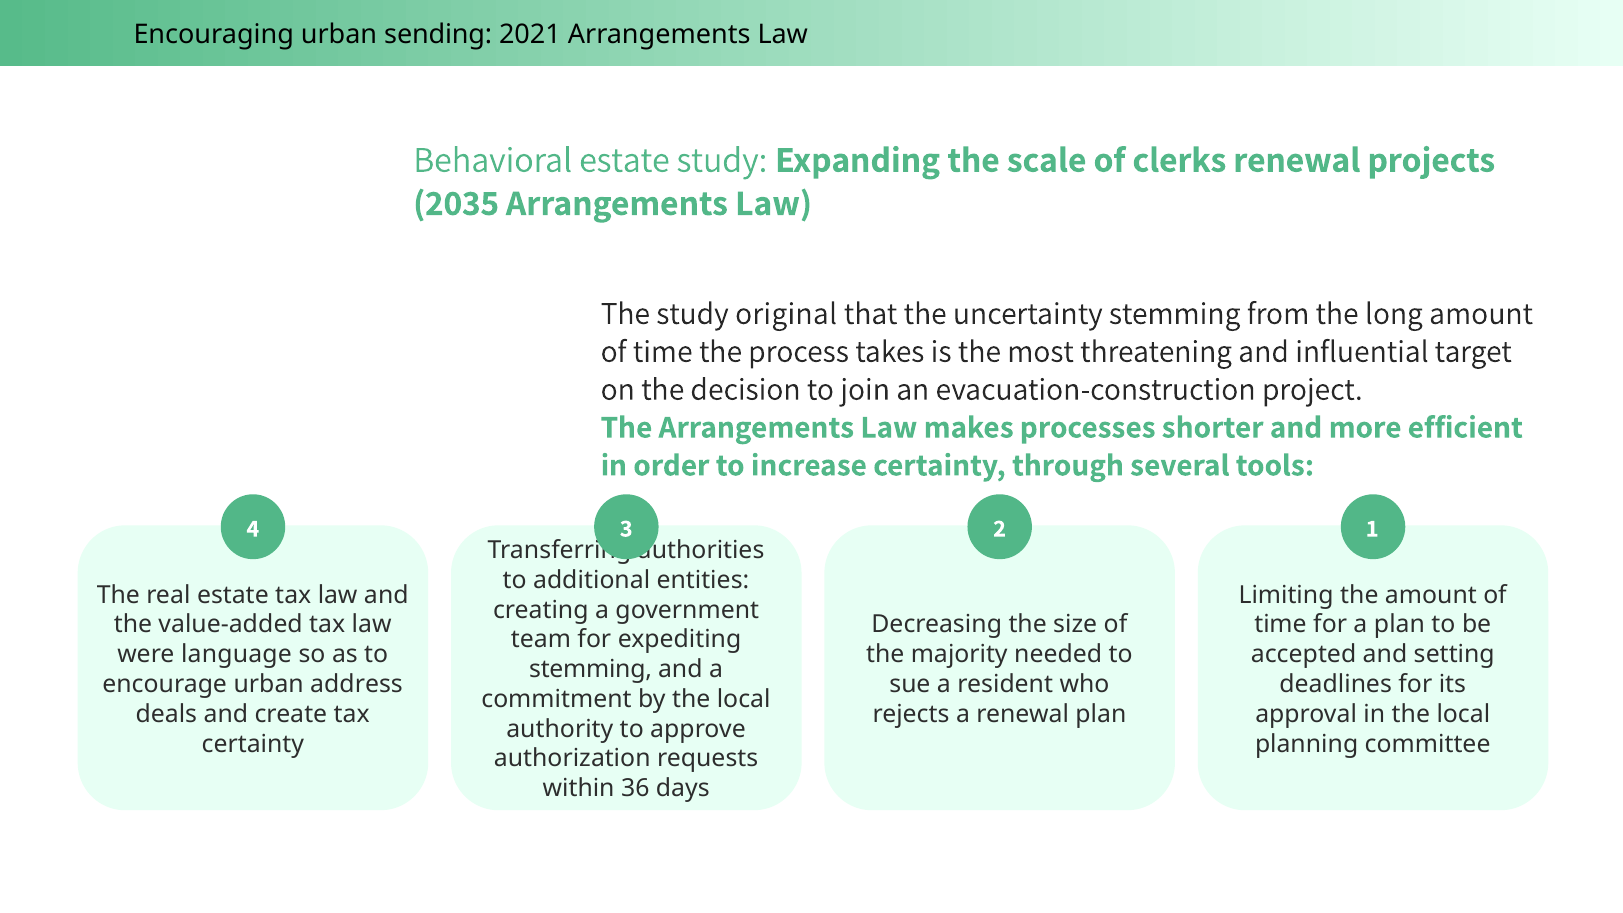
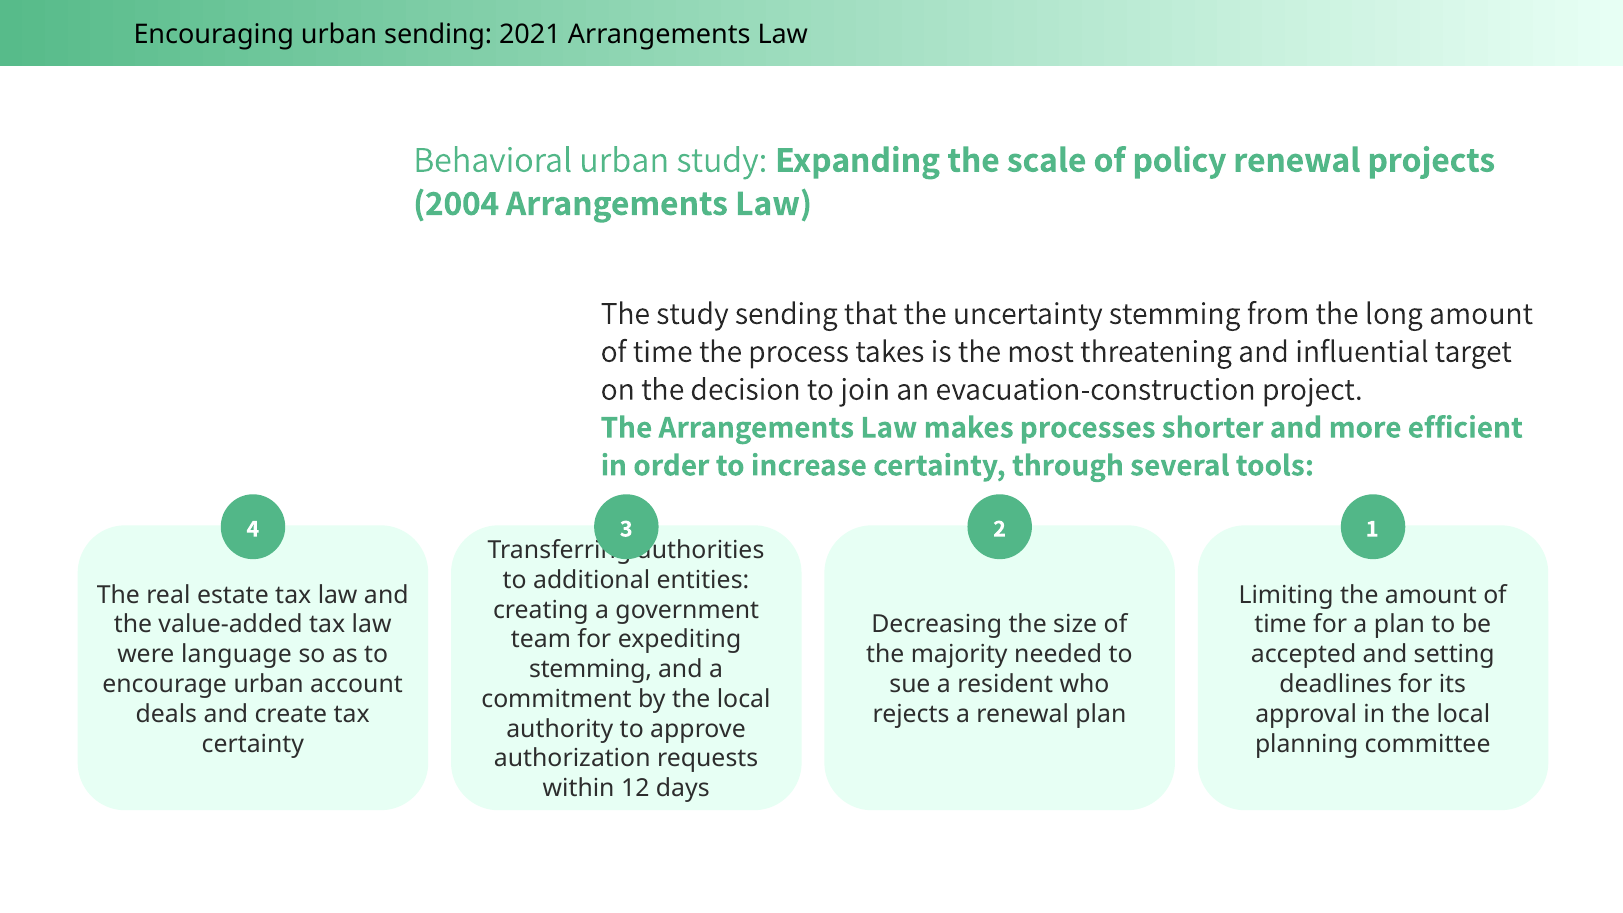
Behavioral estate: estate -> urban
clerks: clerks -> policy
2035: 2035 -> 2004
study original: original -> sending
address: address -> account
36: 36 -> 12
